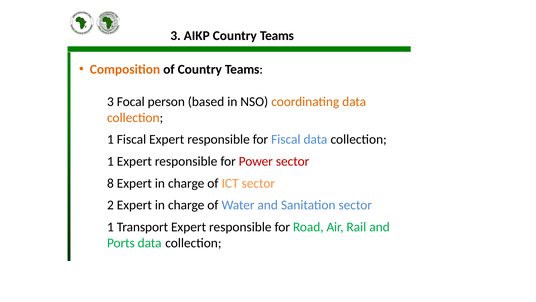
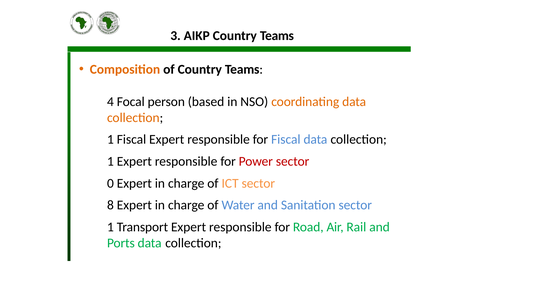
3 at (110, 101): 3 -> 4
8: 8 -> 0
2: 2 -> 8
